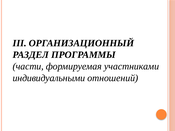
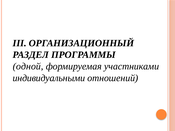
части: части -> одной
